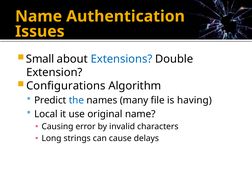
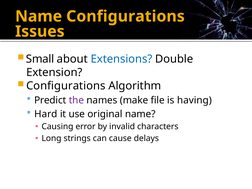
Name Authentication: Authentication -> Configurations
the colour: blue -> purple
many: many -> make
Local: Local -> Hard
